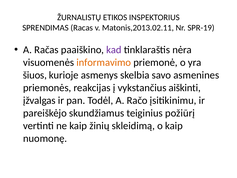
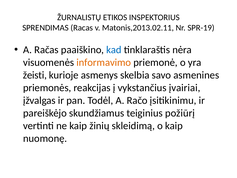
kad colour: purple -> blue
šiuos: šiuos -> žeisti
aiškinti: aiškinti -> įvairiai
